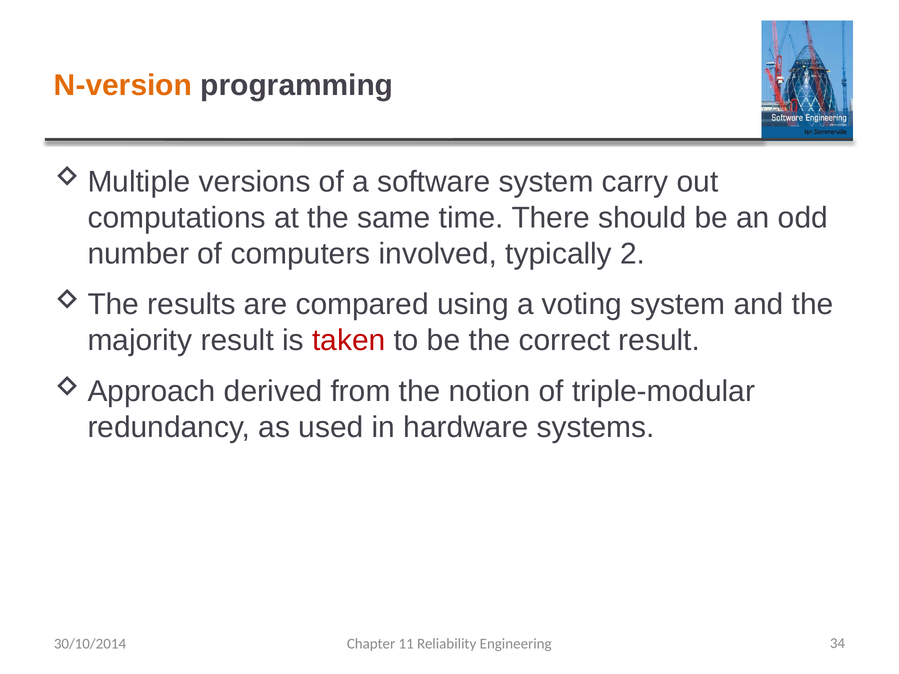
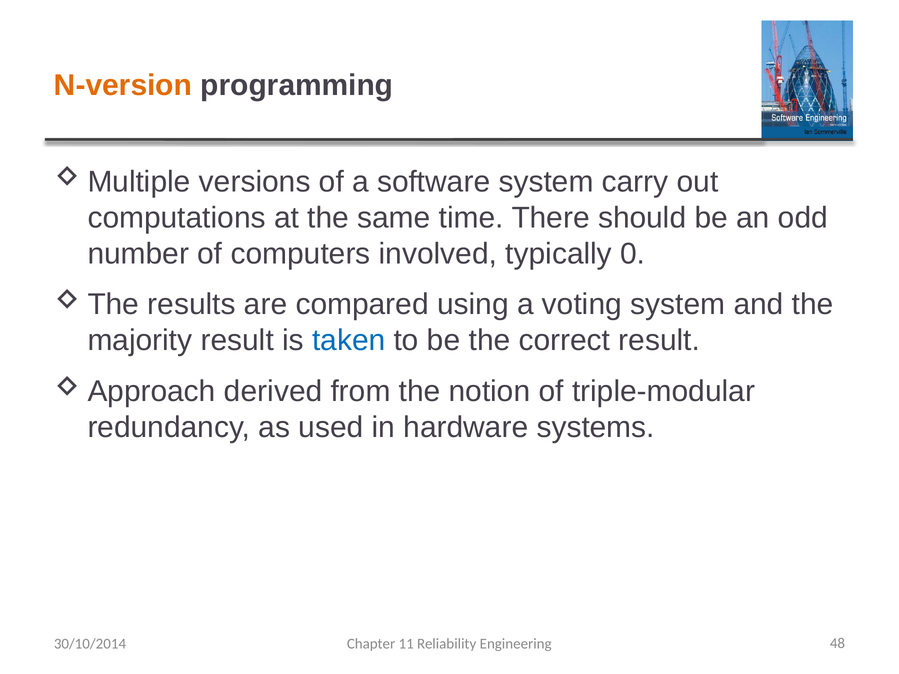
2: 2 -> 0
taken colour: red -> blue
34: 34 -> 48
